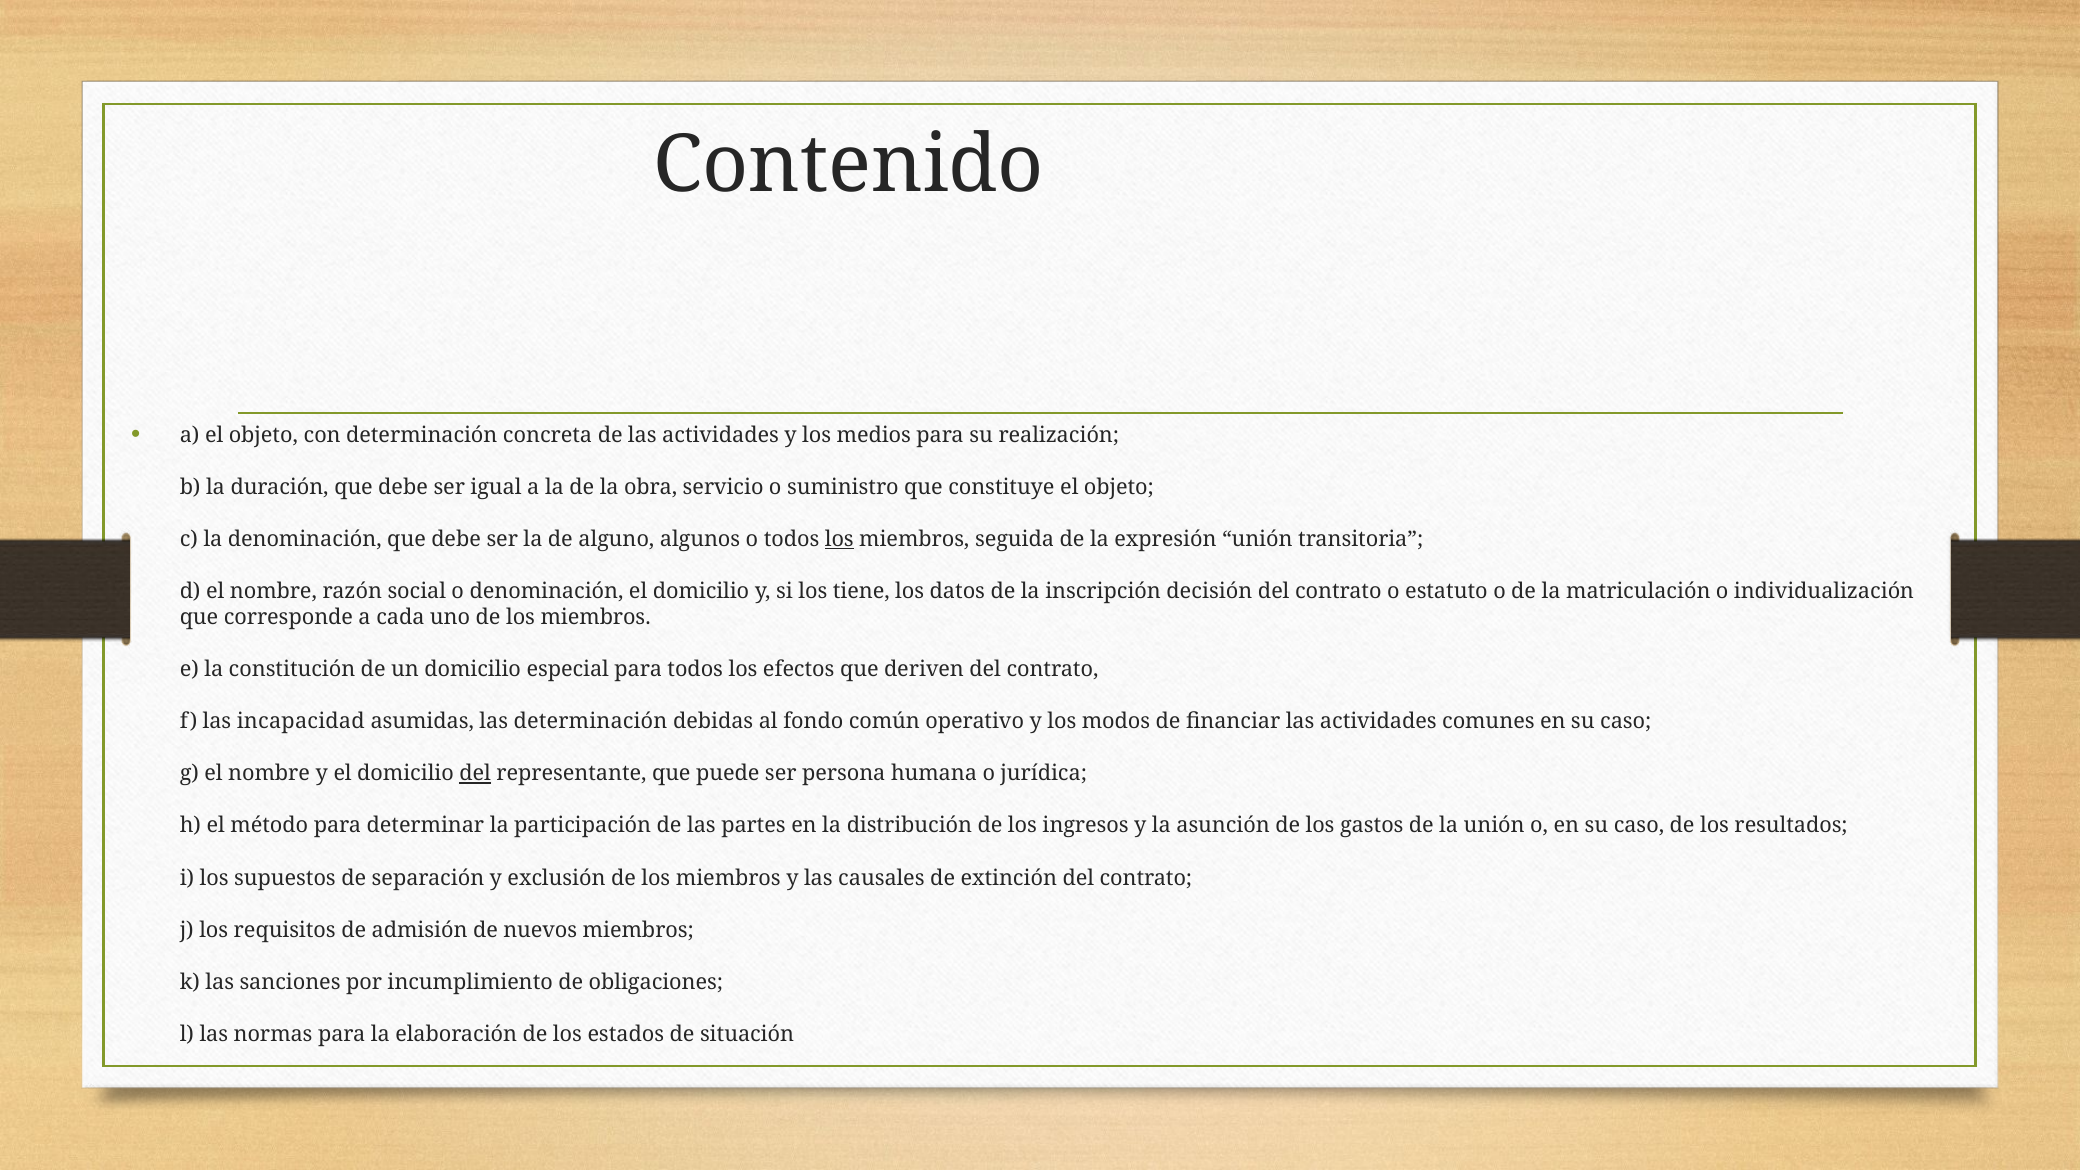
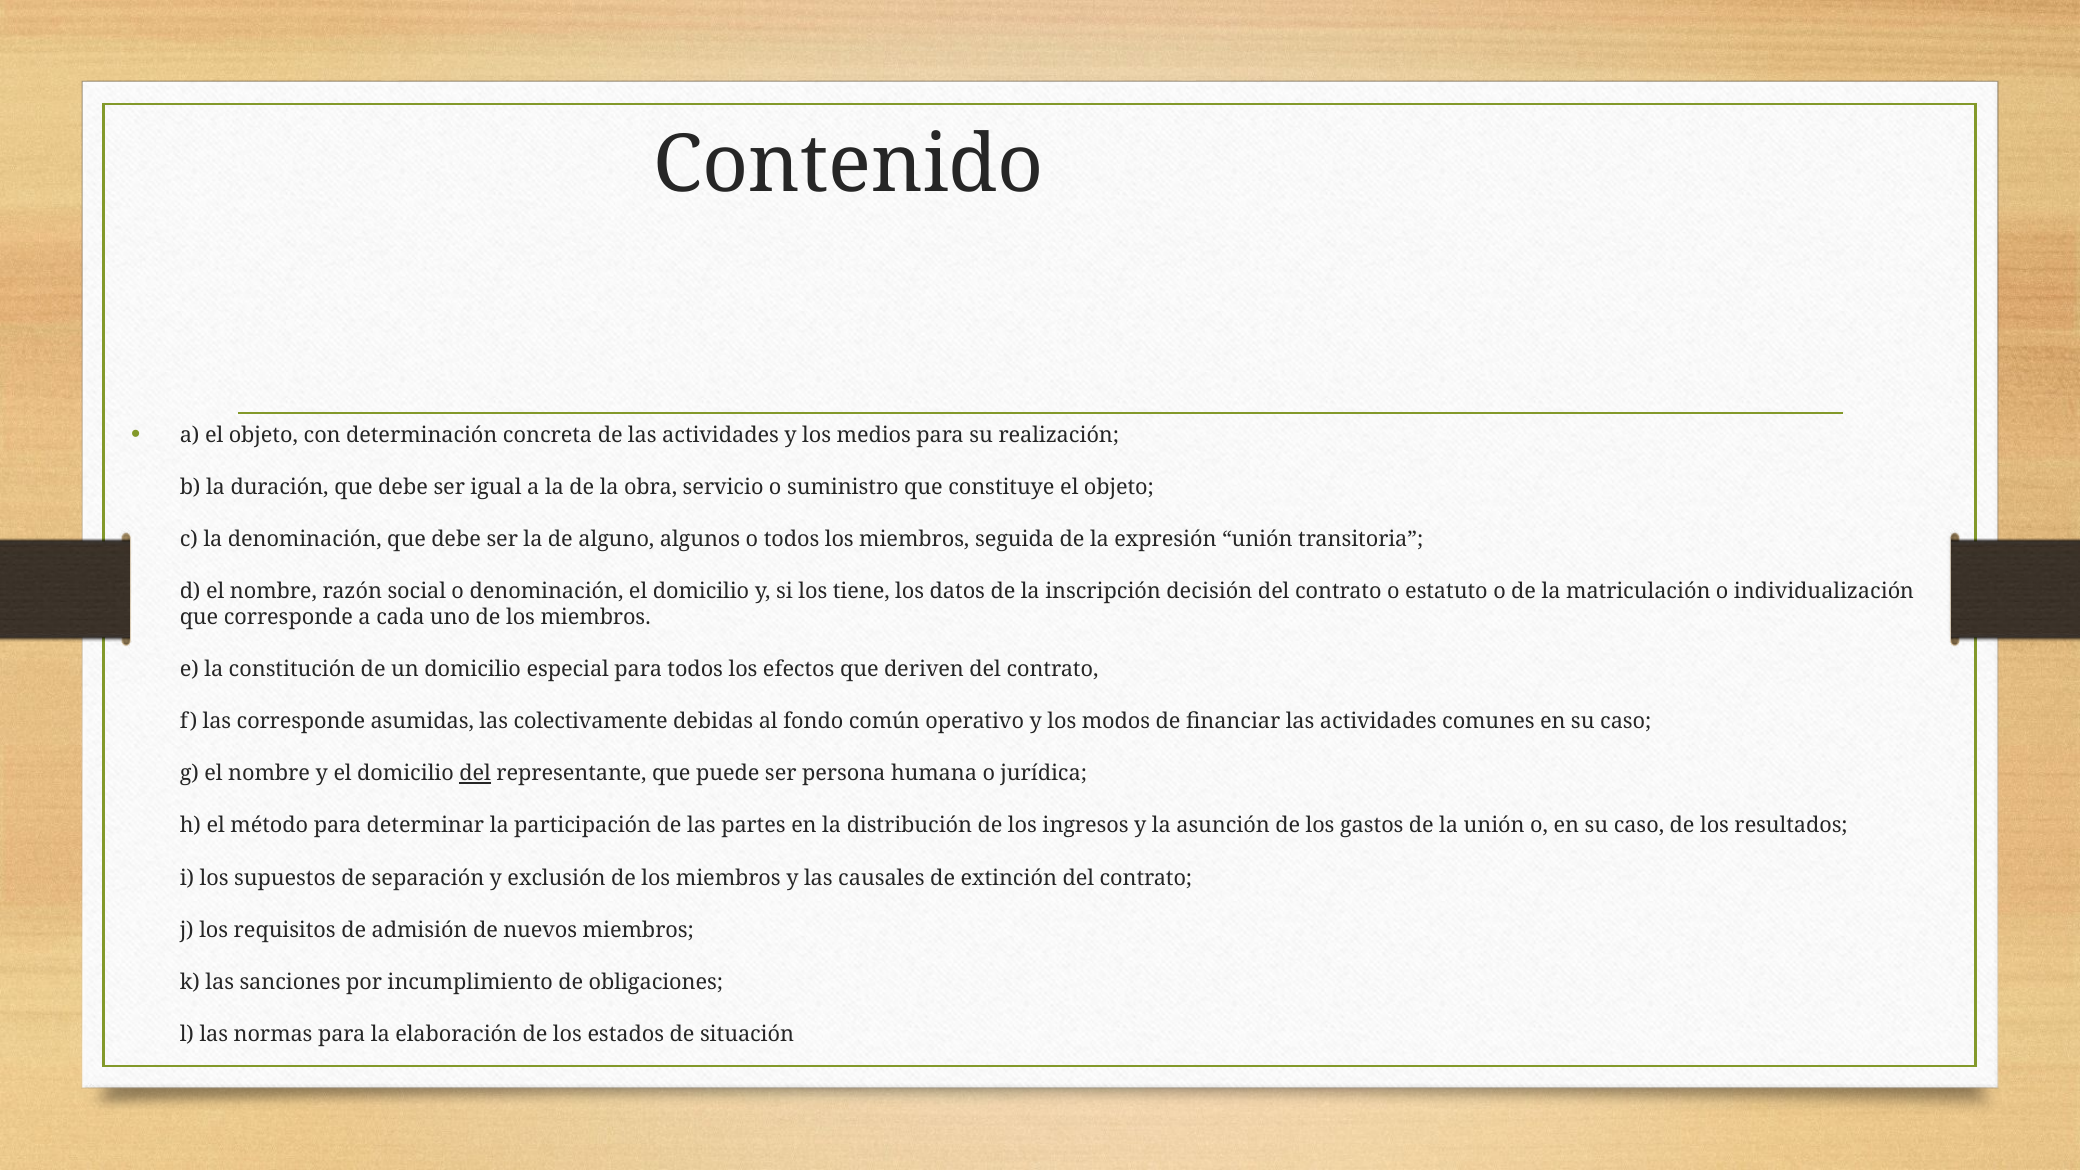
los at (839, 539) underline: present -> none
las incapacidad: incapacidad -> corresponde
las determinación: determinación -> colectivamente
